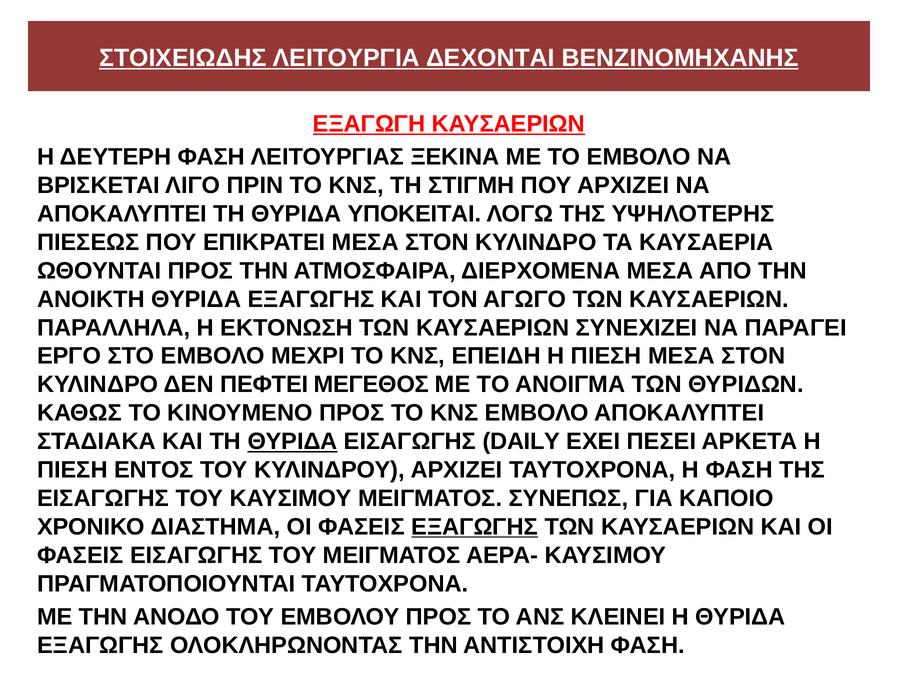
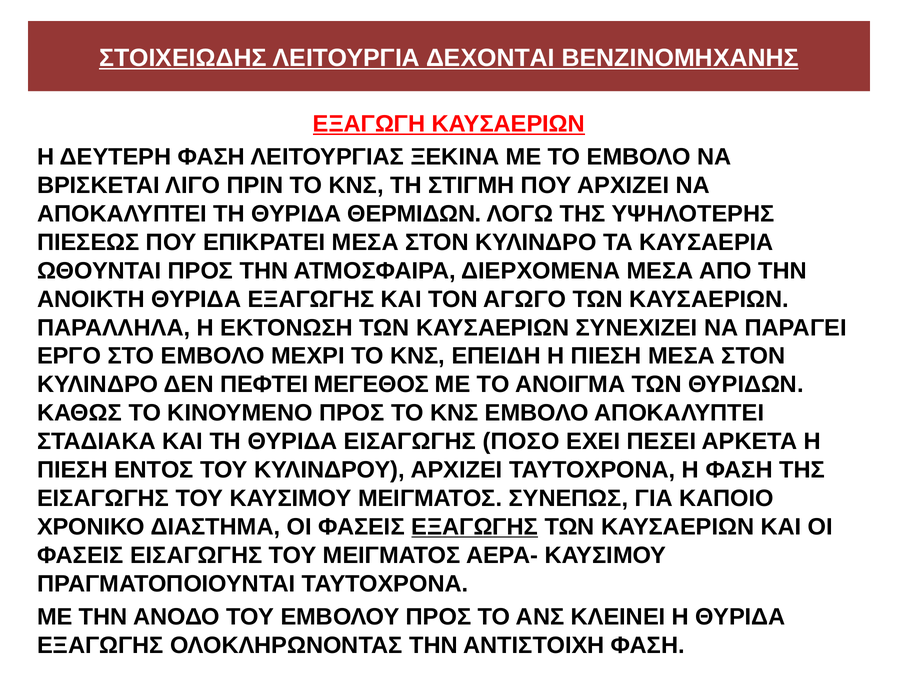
ΥΠΟΚΕΙΤΑΙ: ΥΠΟΚΕΙΤΑΙ -> ΘΕΡΜΙΔΩΝ
ΘΥΡΙΔΑ at (293, 441) underline: present -> none
DAILY: DAILY -> ΠΟΣΟ
